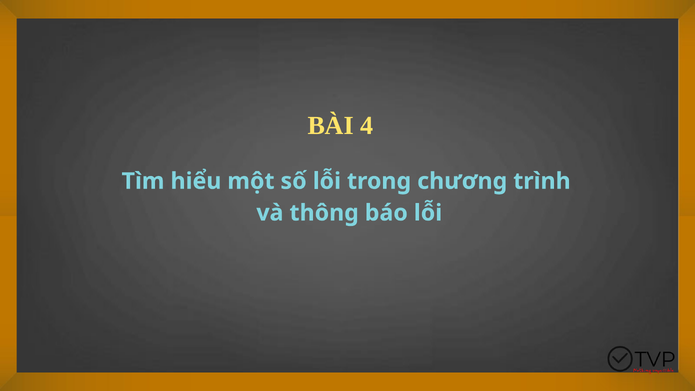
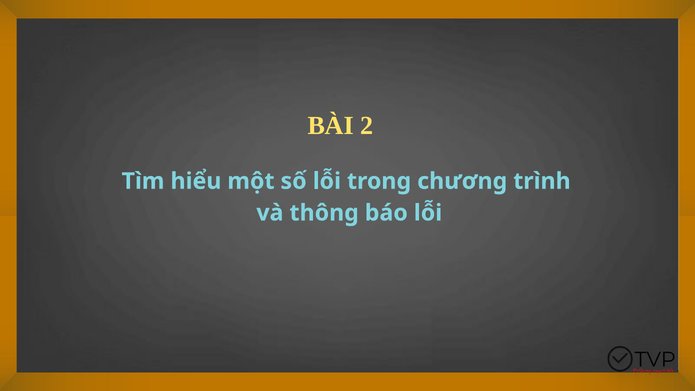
4: 4 -> 2
